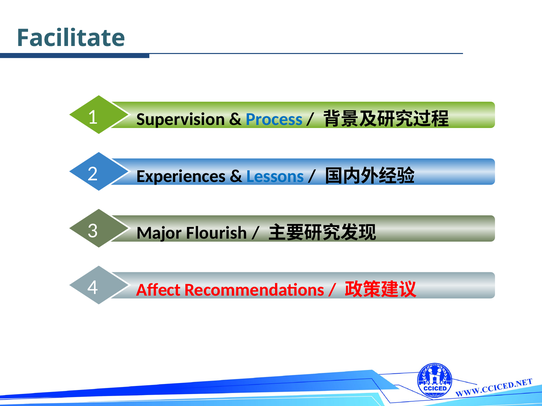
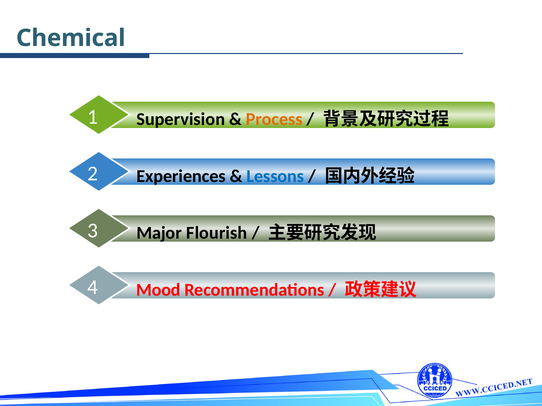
Facilitate: Facilitate -> Chemical
Process colour: blue -> orange
Affect: Affect -> Mood
